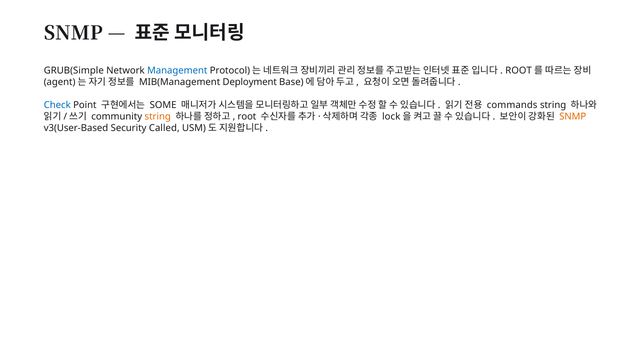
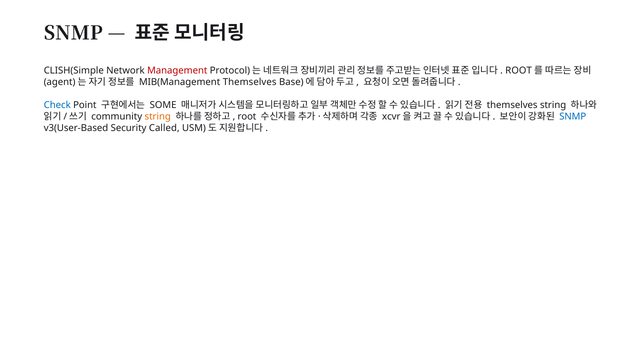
GRUB(Simple: GRUB(Simple -> CLISH(Simple
Management colour: blue -> red
MIB(Management Deployment: Deployment -> Themselves
commands at (512, 105): commands -> themselves
lock: lock -> xcvr
SNMP at (573, 116) colour: orange -> blue
